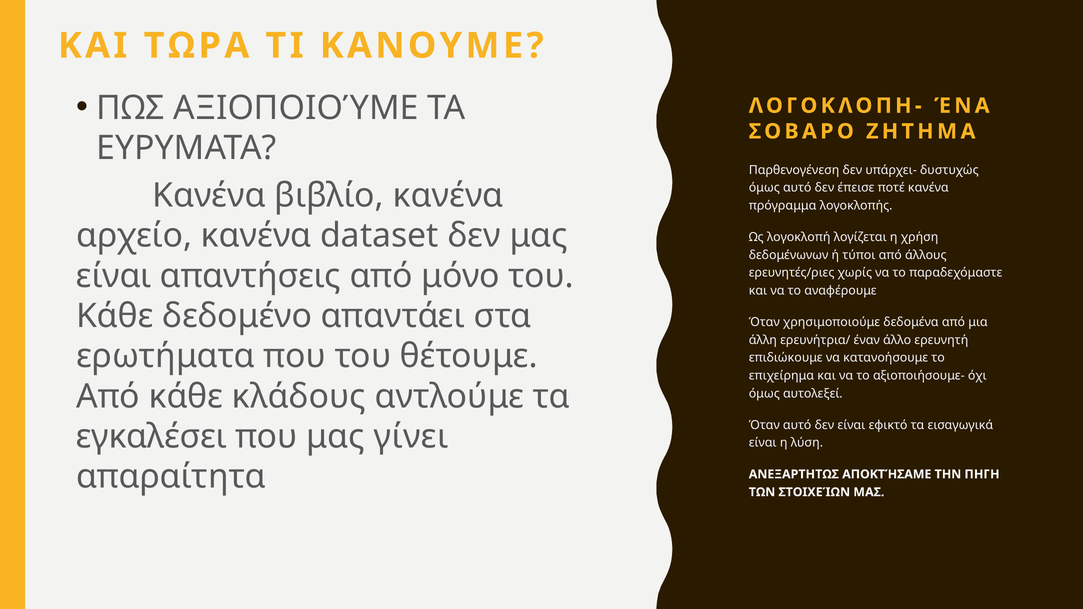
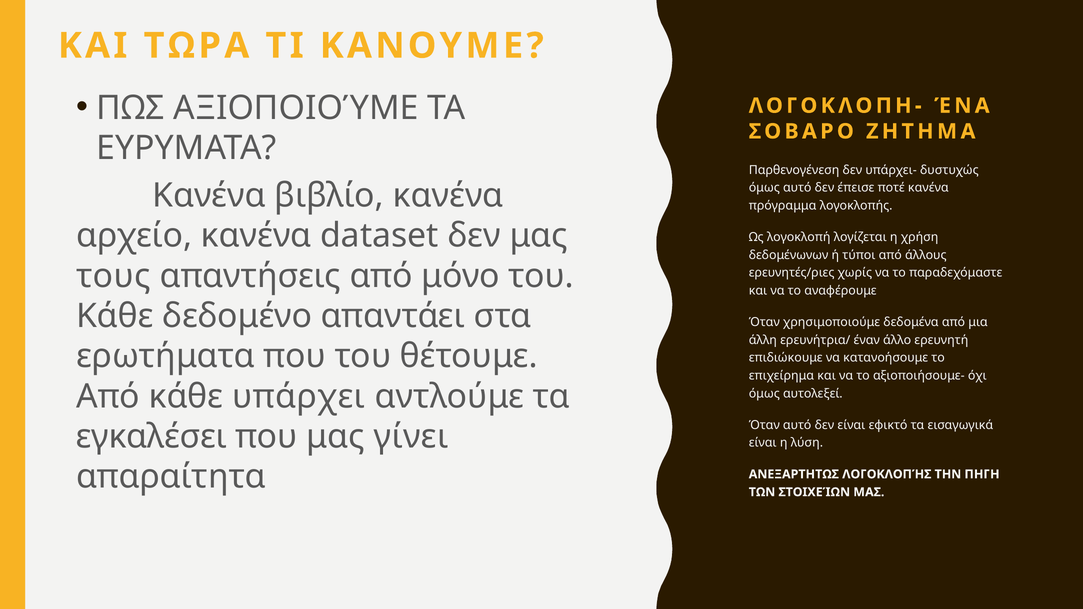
είναι at (114, 276): είναι -> τους
κλάδους: κλάδους -> υπάρχει
ΑΝΕΞΑΡΤΗΤΩΣ ΑΠΟΚΤΉΣΑΜΕ: ΑΠΟΚΤΉΣΑΜΕ -> ΛΟΓΟΚΛΟΠΉΣ
